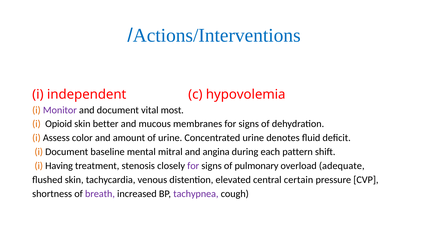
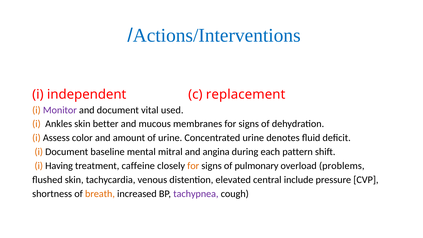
hypovolemia: hypovolemia -> replacement
most: most -> used
Opioid: Opioid -> Ankles
stenosis: stenosis -> caffeine
for at (193, 166) colour: purple -> orange
adequate: adequate -> problems
certain: certain -> include
breath colour: purple -> orange
